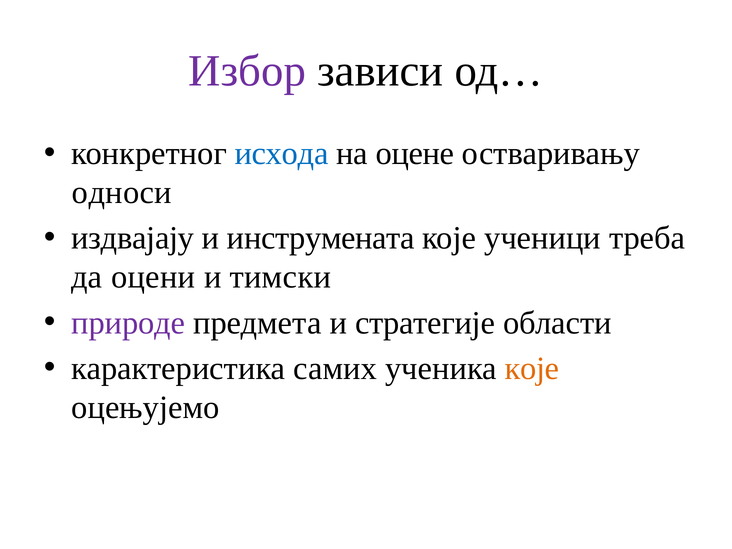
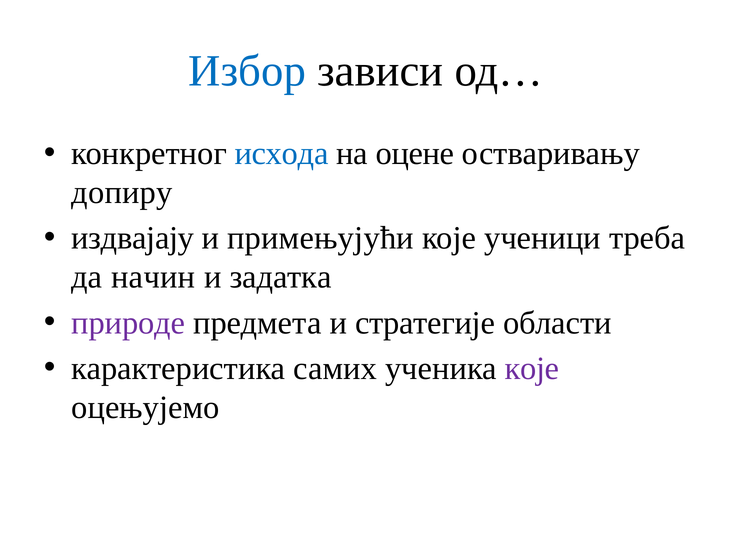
Избор colour: purple -> blue
oднoси: oднoси -> допиру
инструмената: инструмената -> примењујући
оцени: оцени -> начин
тимски: тимски -> задатка
које at (532, 368) colour: orange -> purple
